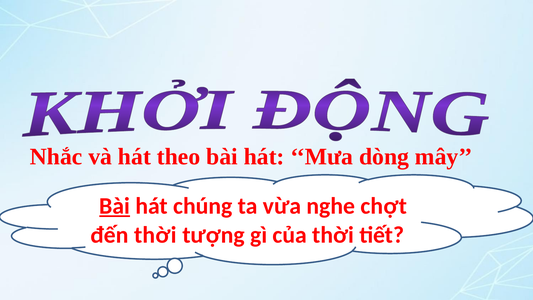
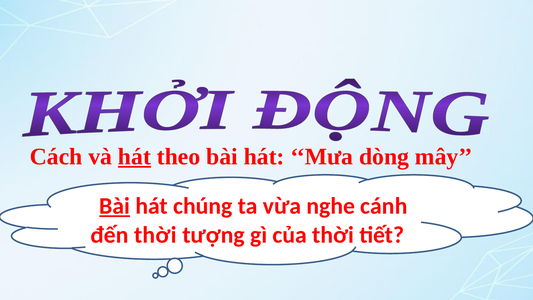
Nhắc: Nhắc -> Cách
hát at (134, 157) underline: none -> present
chợt: chợt -> cánh
